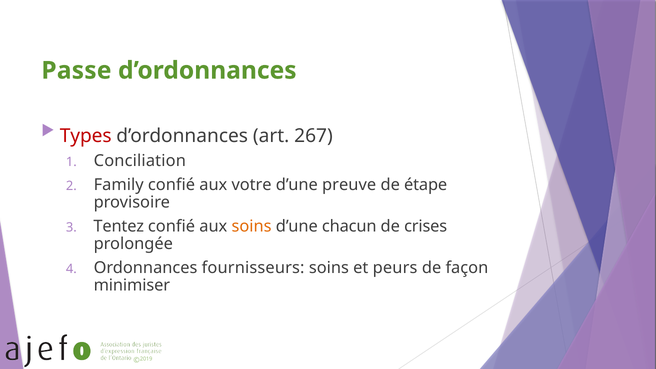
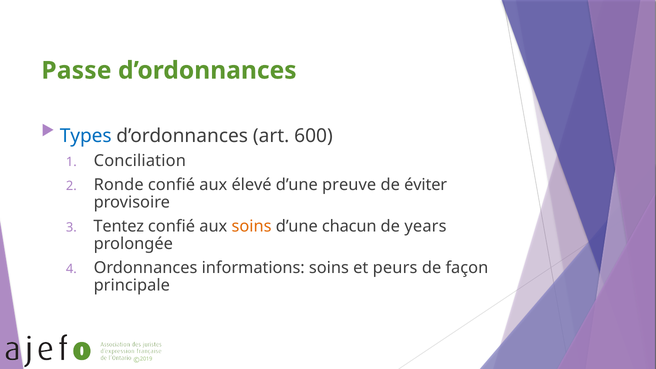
Types colour: red -> blue
267: 267 -> 600
Family: Family -> Ronde
votre: votre -> élevé
étape: étape -> éviter
crises: crises -> years
fournisseurs: fournisseurs -> informations
minimiser: minimiser -> principale
